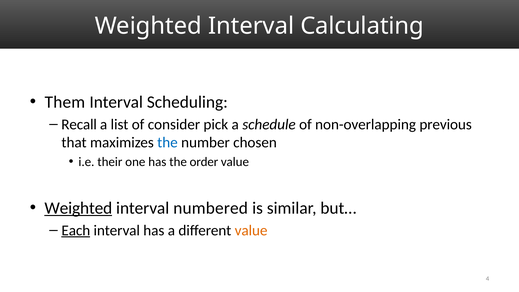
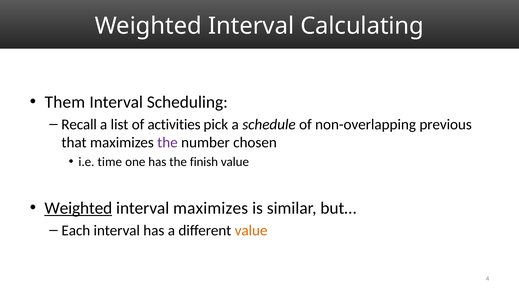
consider: consider -> activities
the at (167, 143) colour: blue -> purple
their: their -> time
order: order -> finish
interval numbered: numbered -> maximizes
Each underline: present -> none
